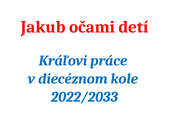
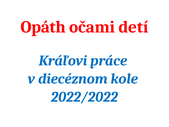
Jakub: Jakub -> Opáth
2022/2033: 2022/2033 -> 2022/2022
